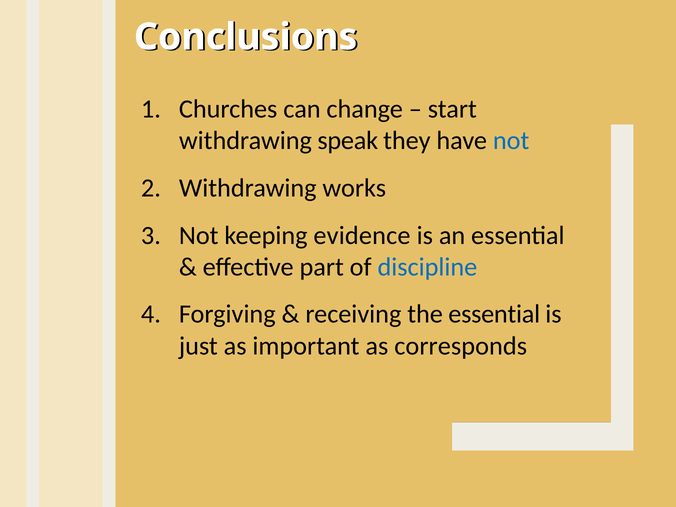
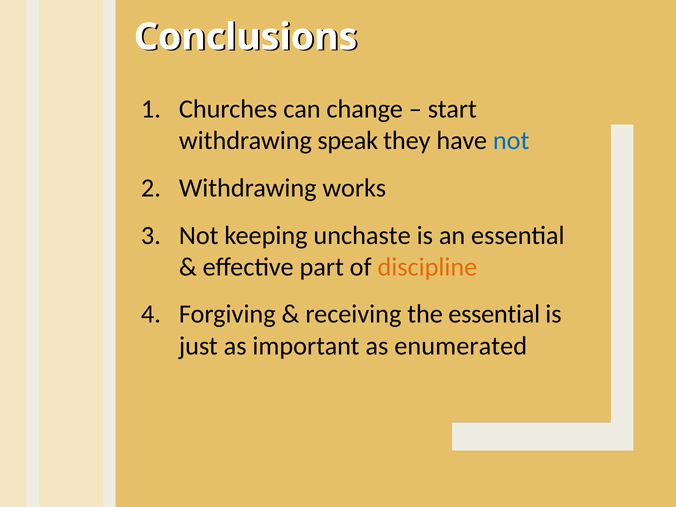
evidence: evidence -> unchaste
discipline colour: blue -> orange
corresponds: corresponds -> enumerated
